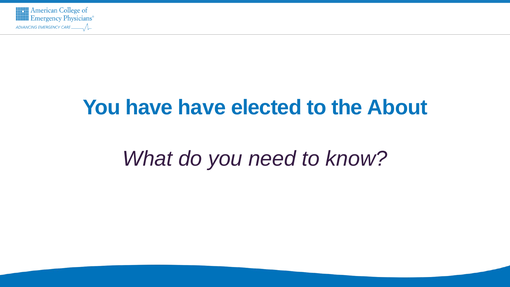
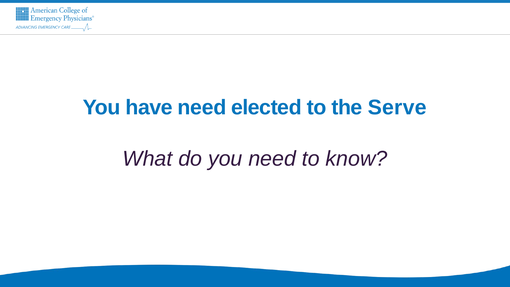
have have: have -> need
About: About -> Serve
